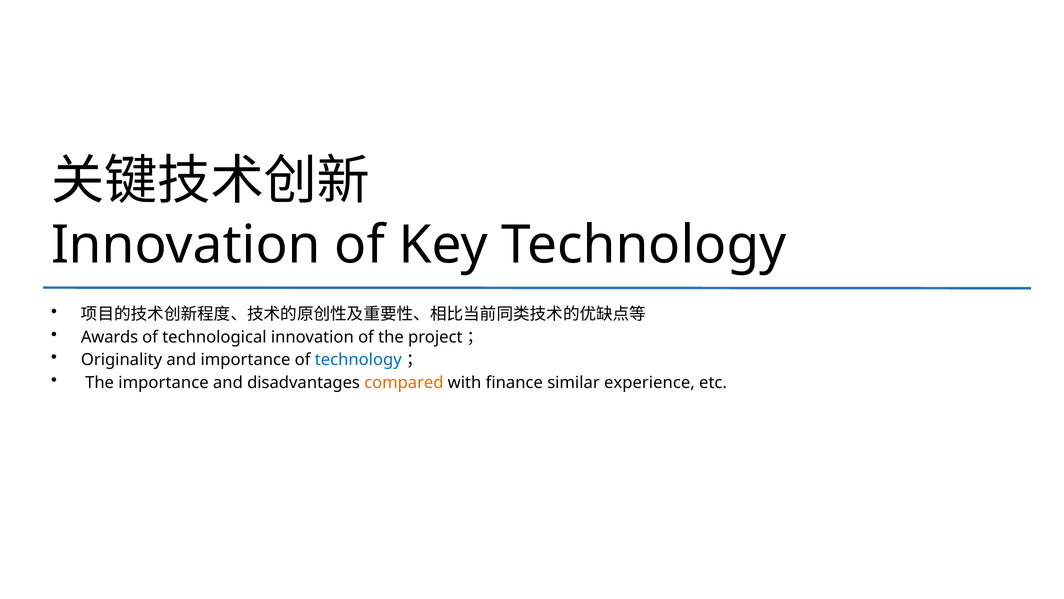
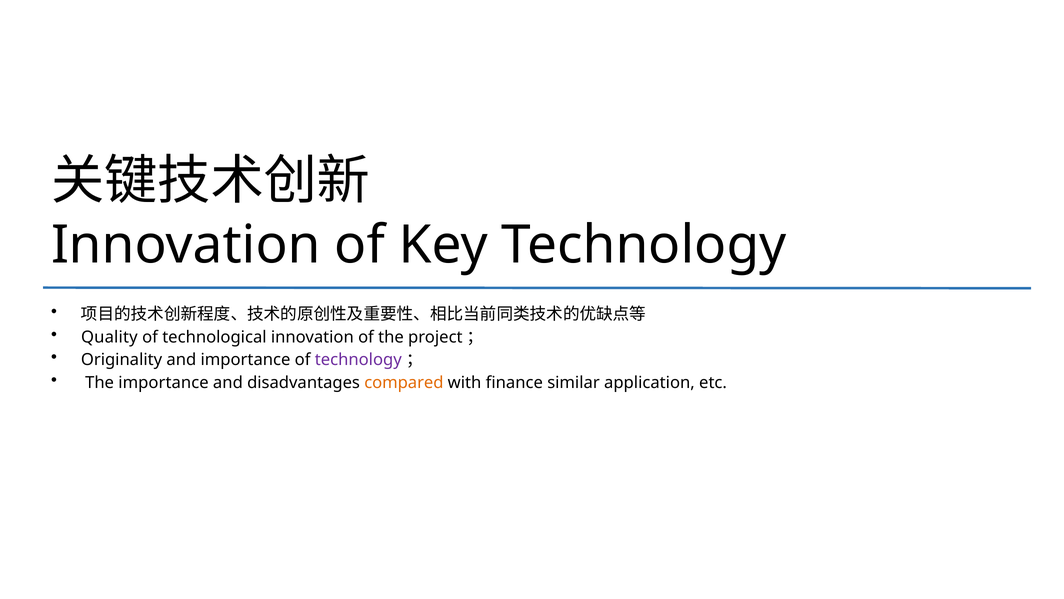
Awards: Awards -> Quality
technology at (358, 360) colour: blue -> purple
experience: experience -> application
